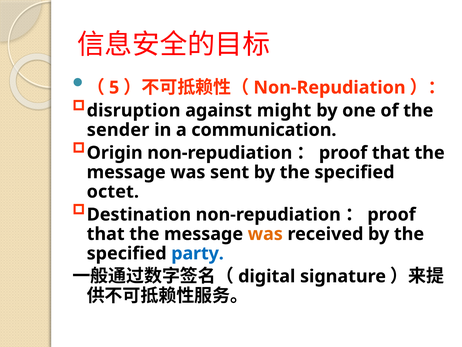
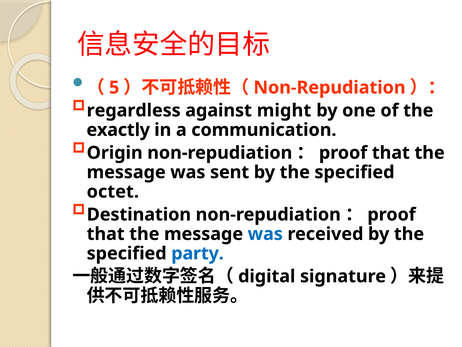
disruption: disruption -> regardless
sender: sender -> exactly
was at (265, 234) colour: orange -> blue
